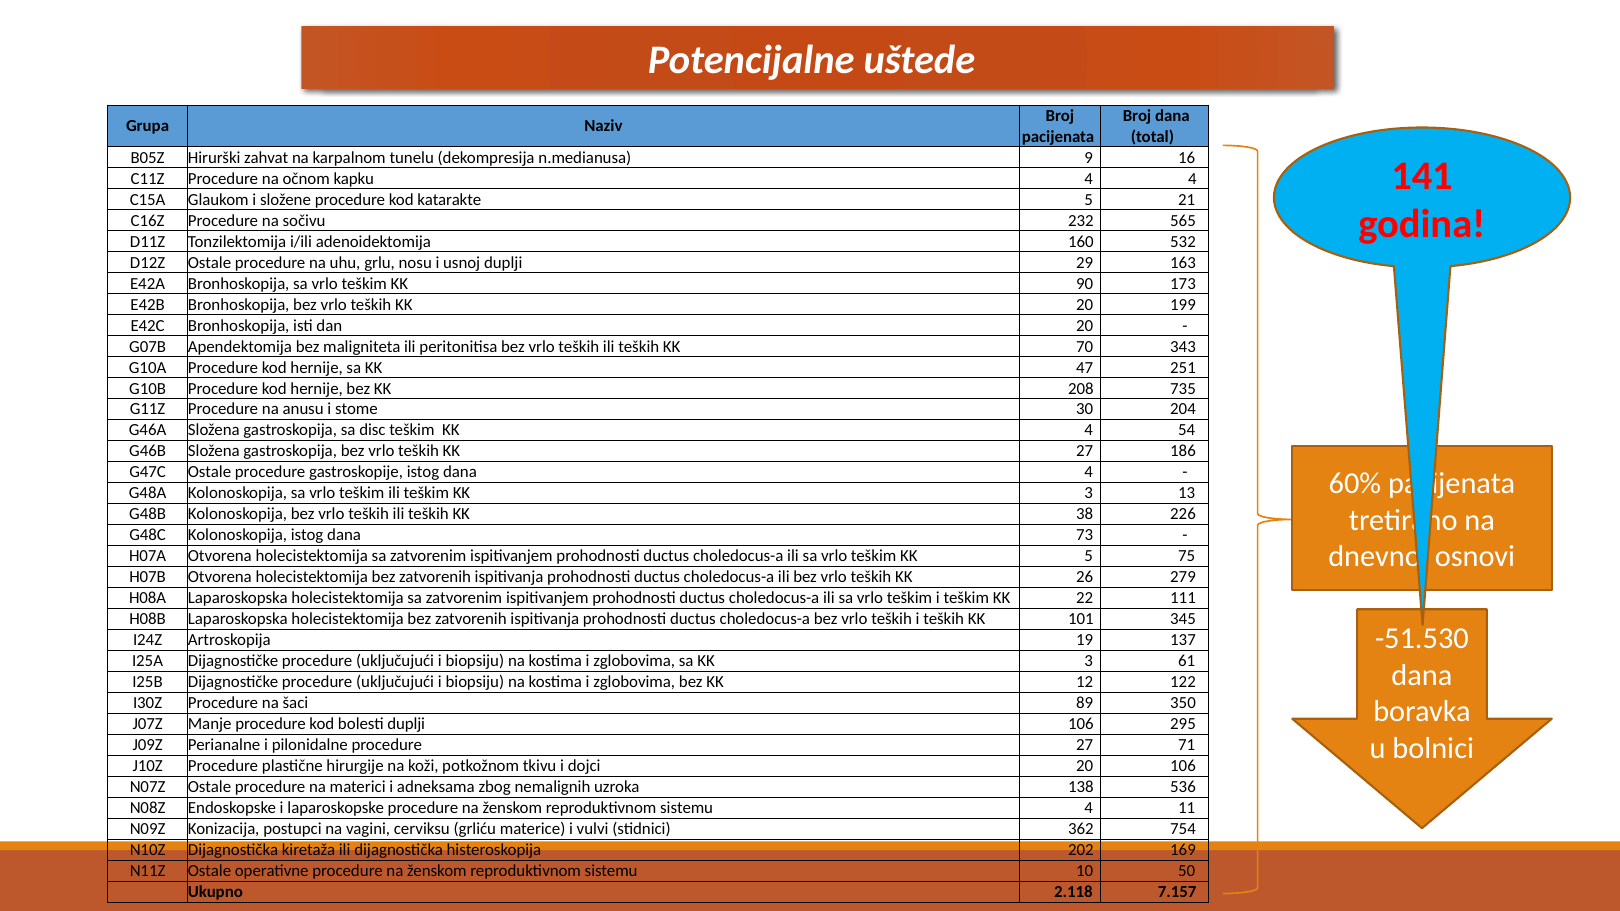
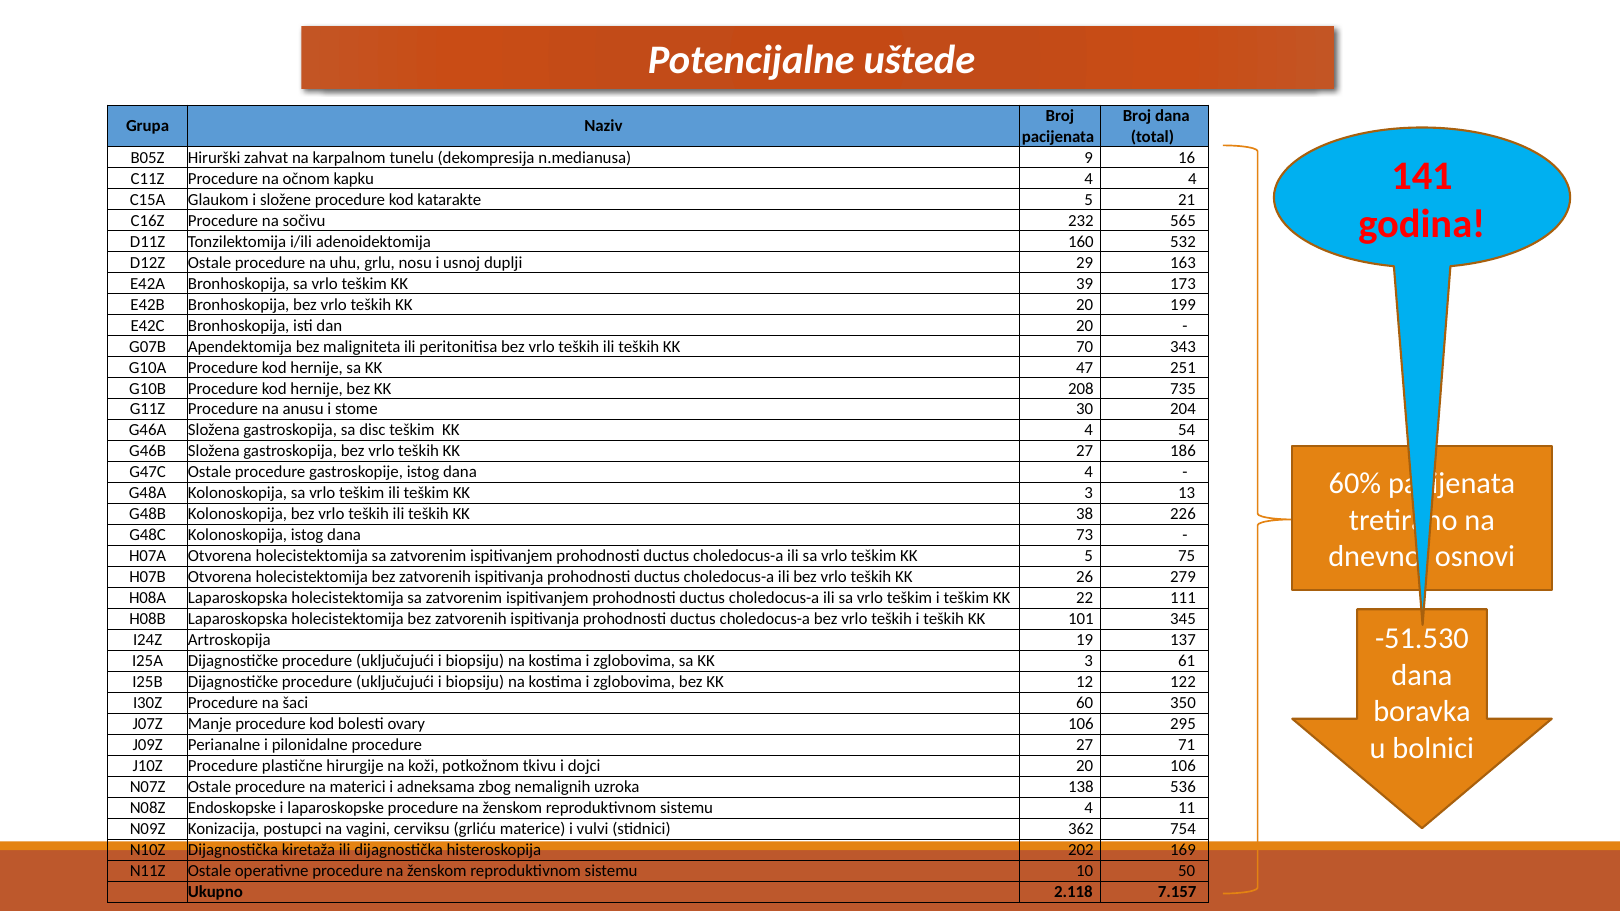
90: 90 -> 39
89: 89 -> 60
bolesti duplji: duplji -> ovary
